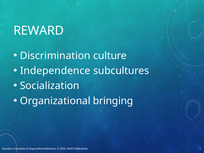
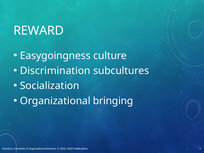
Discrimination: Discrimination -> Easygoingness
Independence: Independence -> Discrimination
